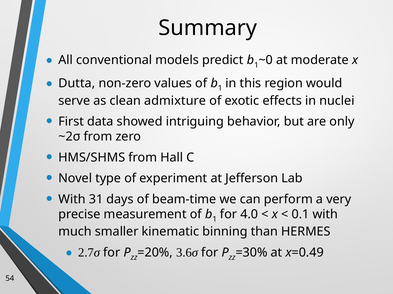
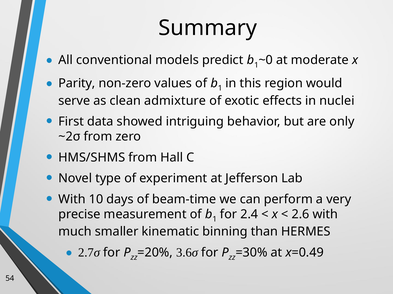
Dutta: Dutta -> Parity
31: 31 -> 10
4.0: 4.0 -> 2.4
0.1: 0.1 -> 2.6
